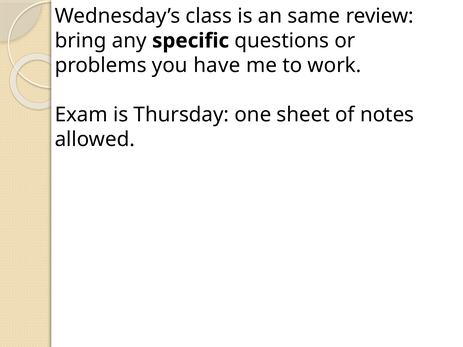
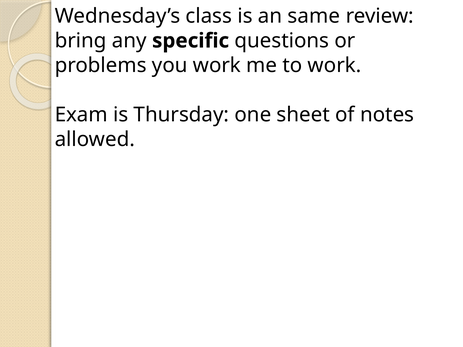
you have: have -> work
